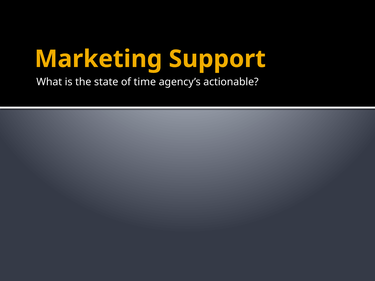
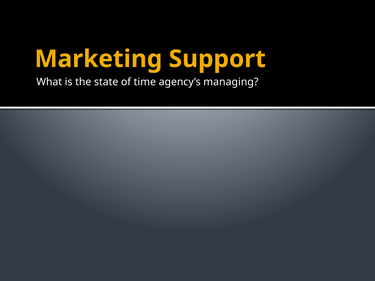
actionable: actionable -> managing
